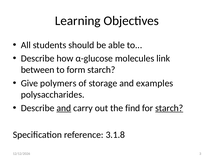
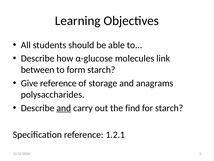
Give polymers: polymers -> reference
examples: examples -> anagrams
starch at (169, 108) underline: present -> none
3.1.8: 3.1.8 -> 1.2.1
